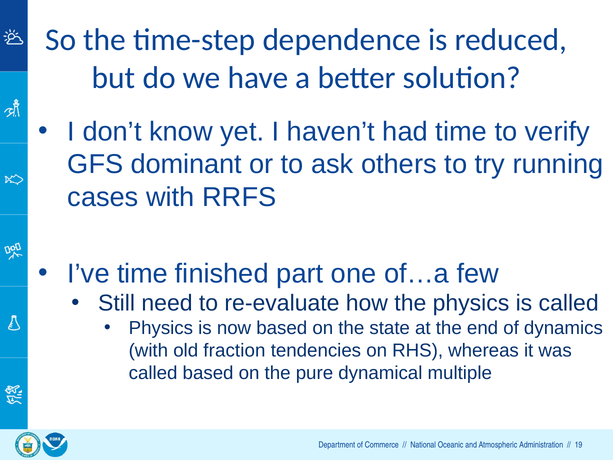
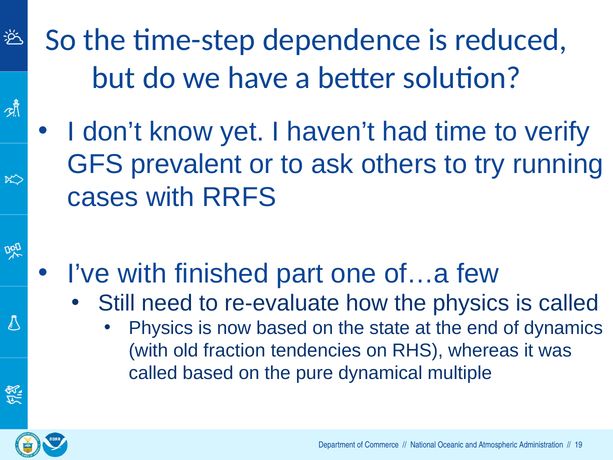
dominant: dominant -> prevalent
I’ve time: time -> with
